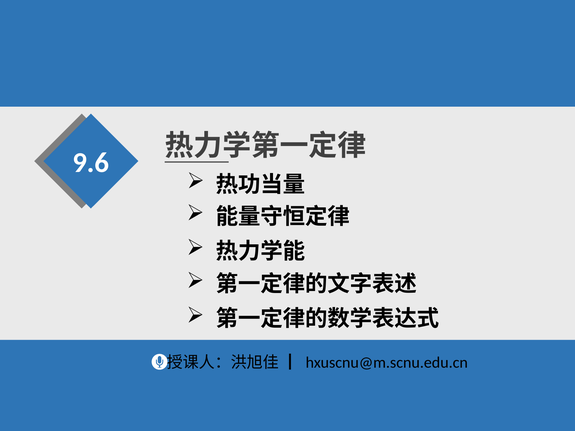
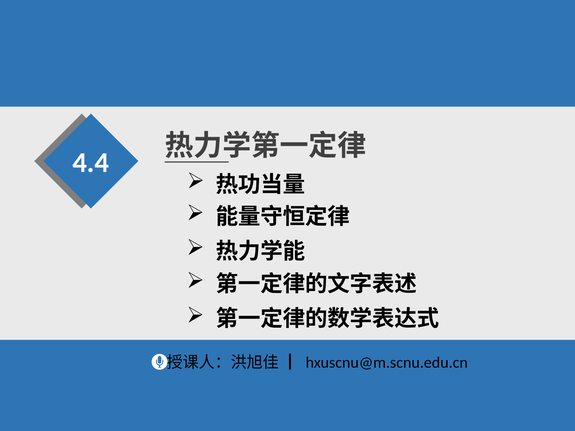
9.6: 9.6 -> 4.4
